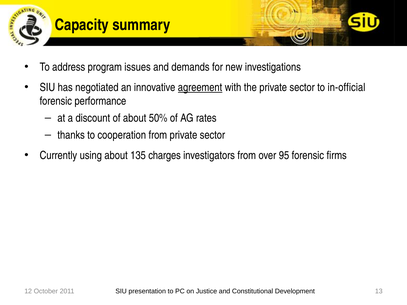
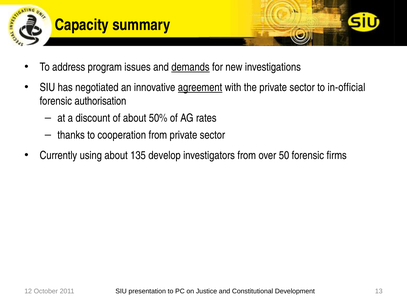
demands underline: none -> present
performance: performance -> authorisation
charges: charges -> develop
95: 95 -> 50
